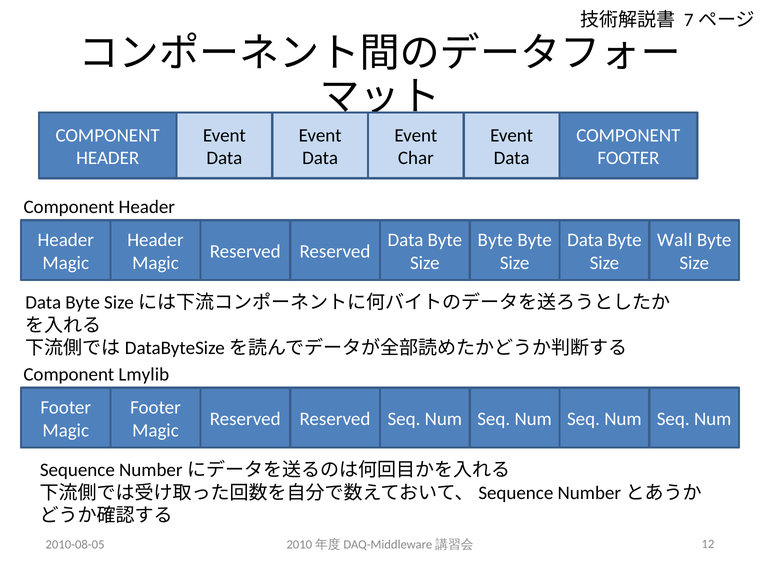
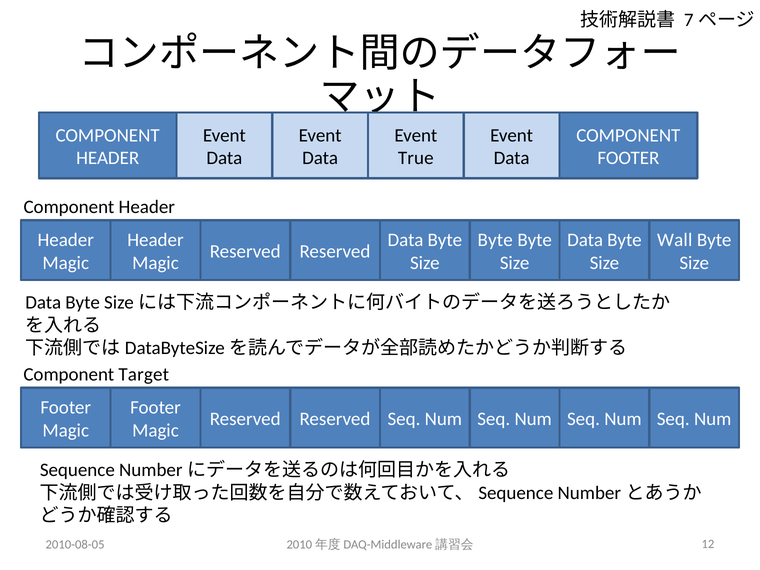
Char: Char -> True
Lmylib: Lmylib -> Target
